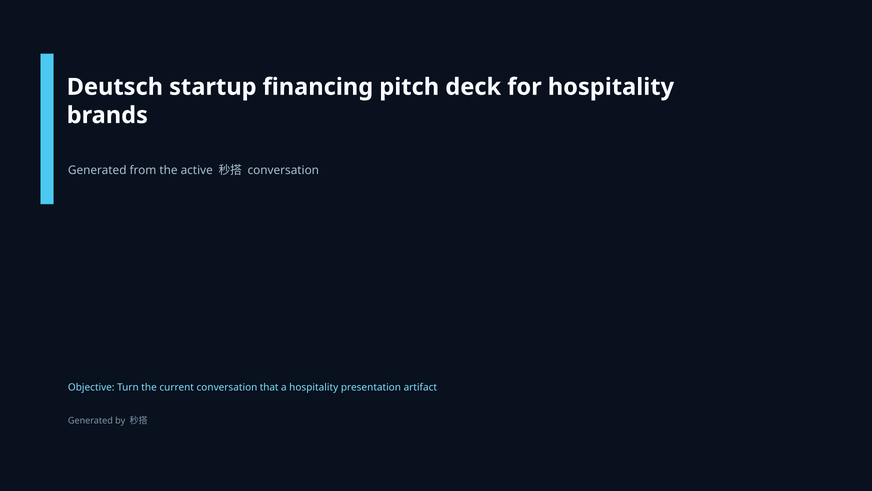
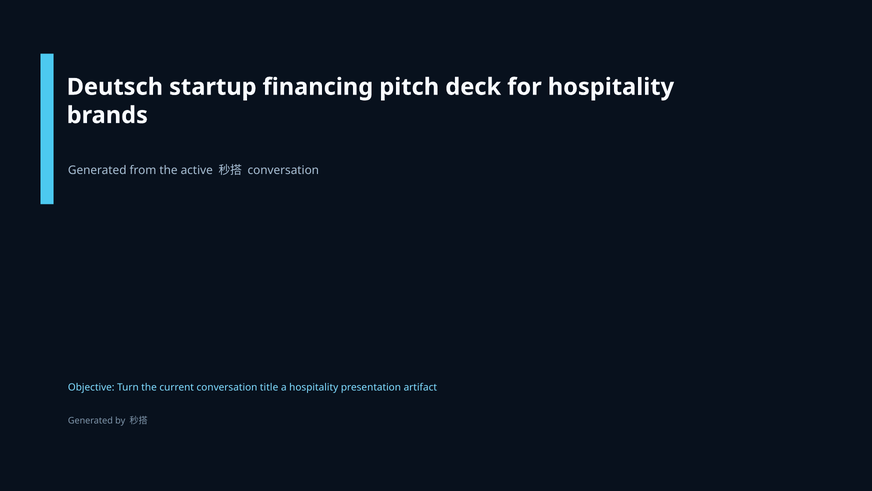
that: that -> title
